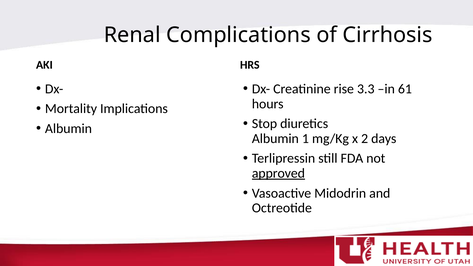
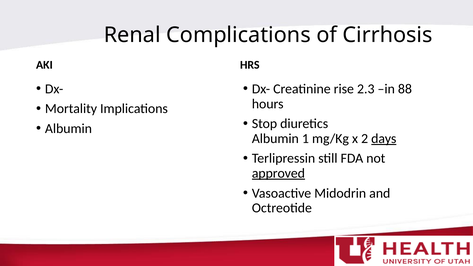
3.3: 3.3 -> 2.3
61: 61 -> 88
days underline: none -> present
